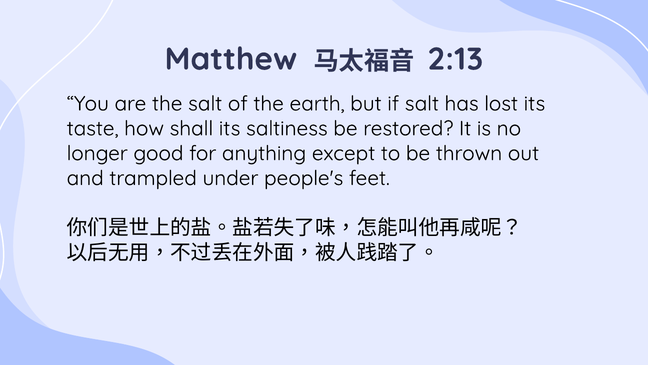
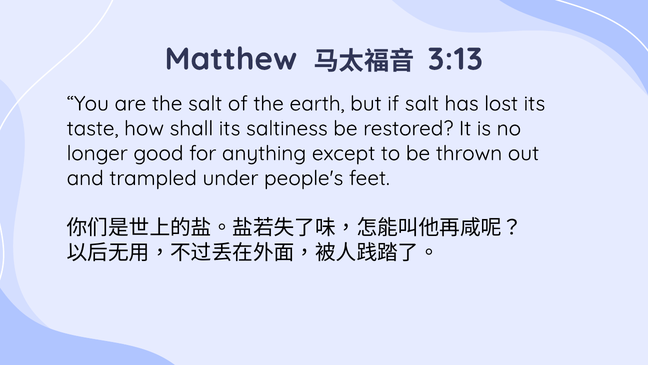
2:13: 2:13 -> 3:13
